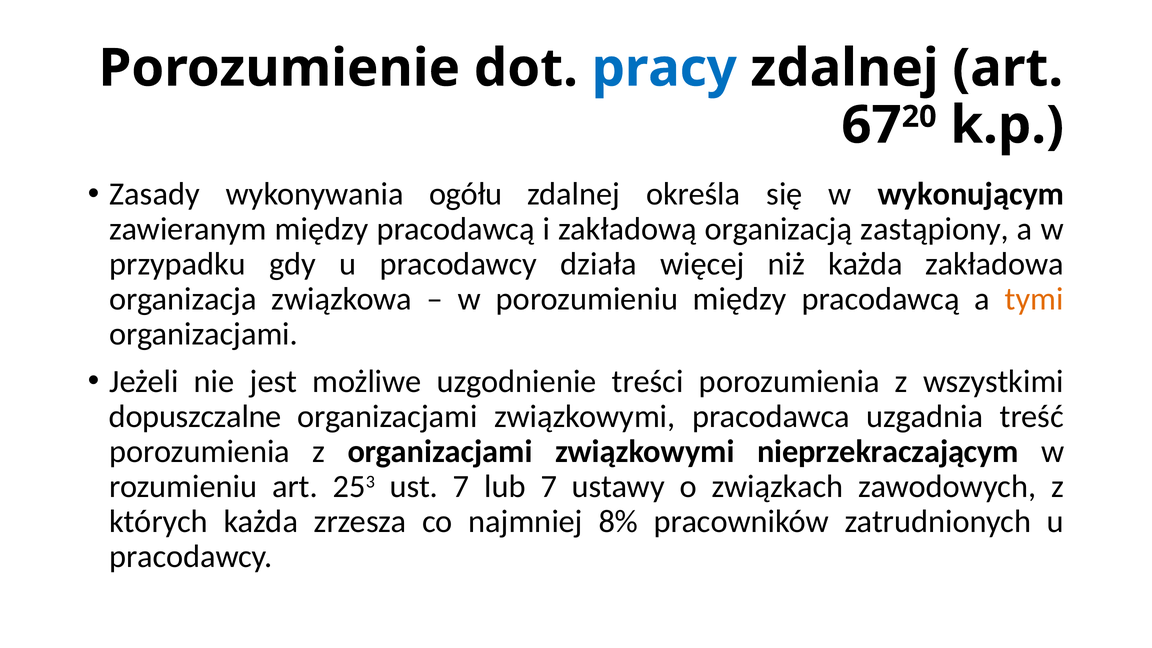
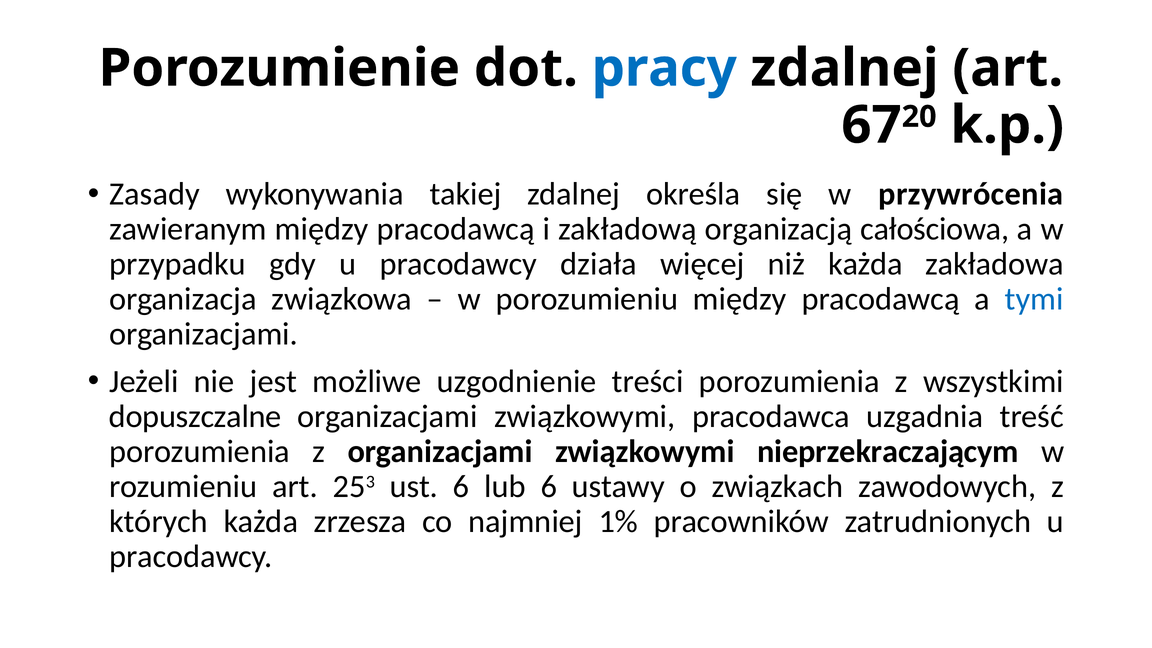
ogółu: ogółu -> takiej
wykonującym: wykonującym -> przywrócenia
zastąpiony: zastąpiony -> całościowa
tymi colour: orange -> blue
ust 7: 7 -> 6
lub 7: 7 -> 6
8%: 8% -> 1%
